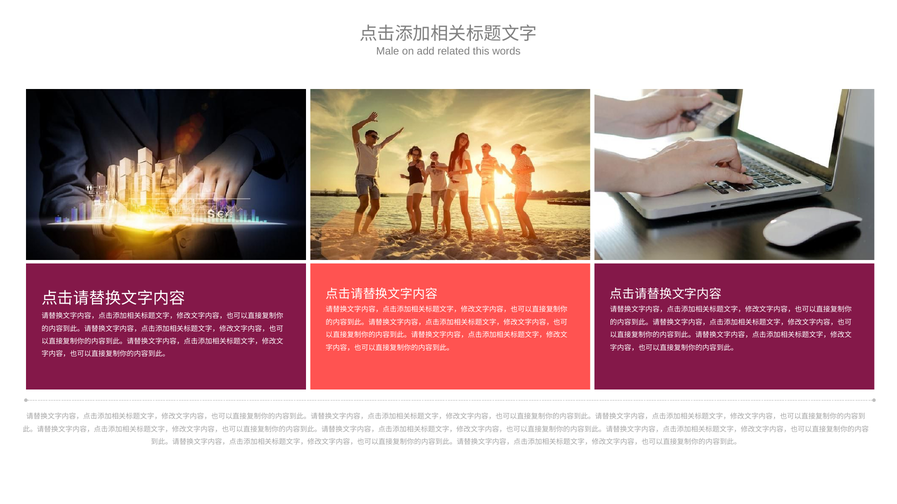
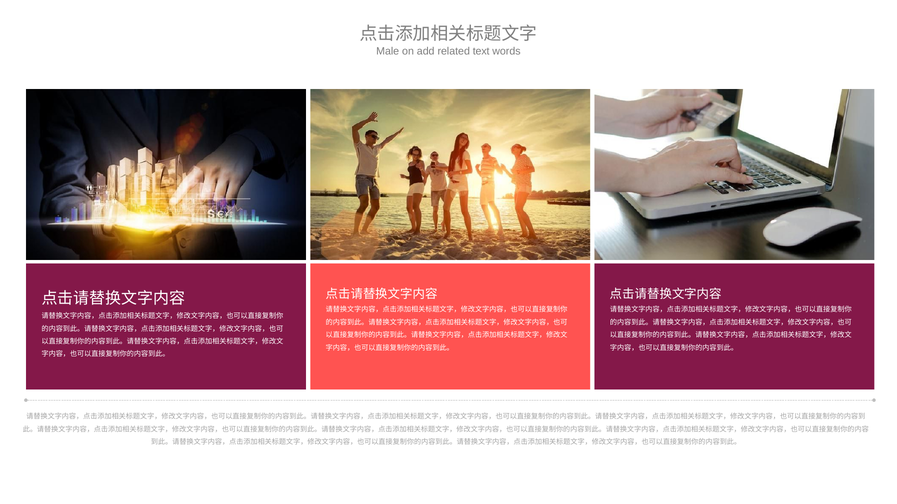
this: this -> text
